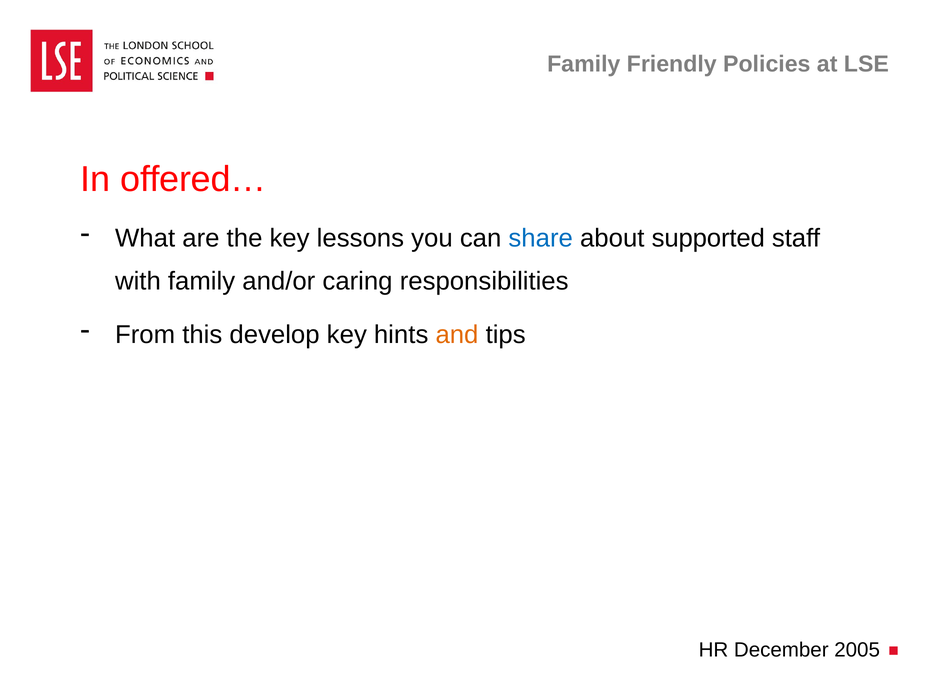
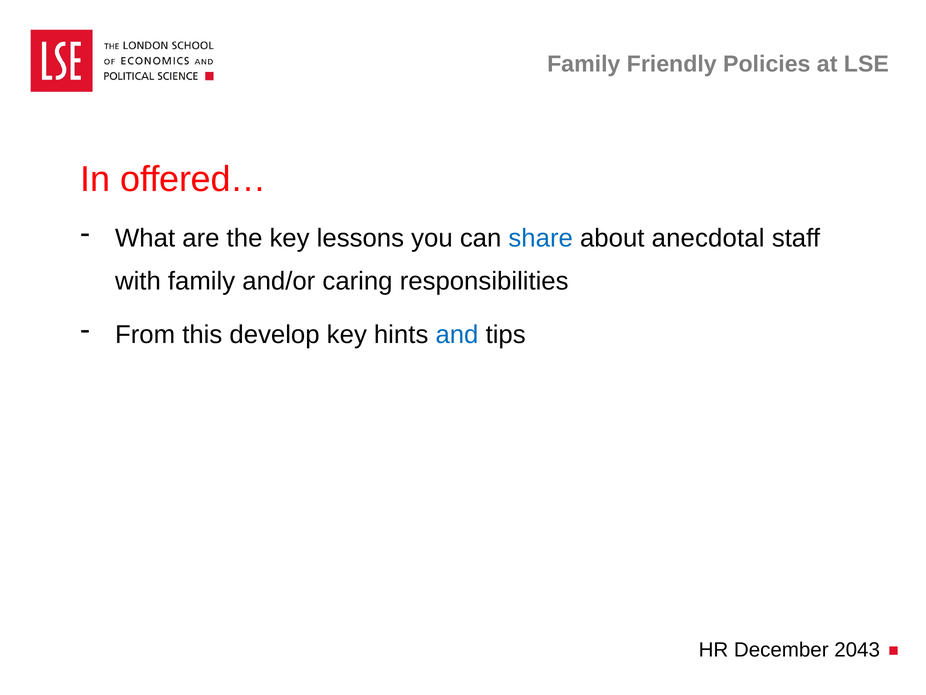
supported: supported -> anecdotal
and colour: orange -> blue
2005: 2005 -> 2043
